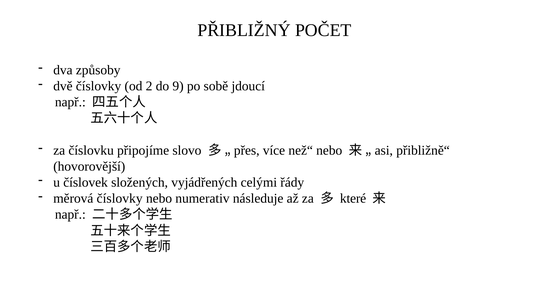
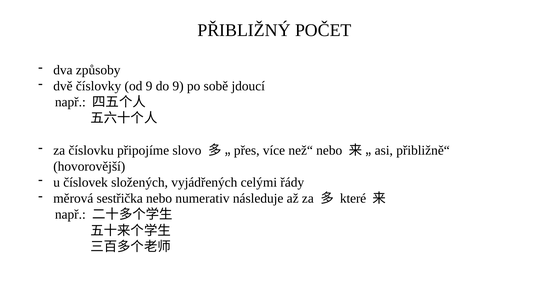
od 2: 2 -> 9
měrová číslovky: číslovky -> sestřička
